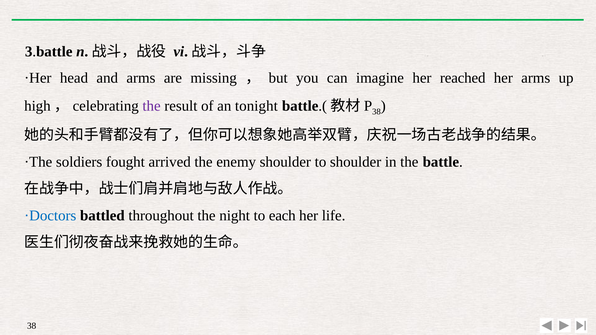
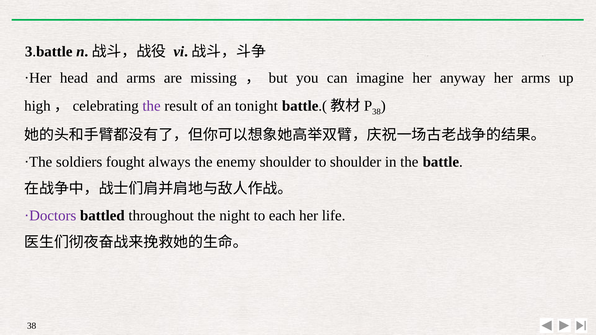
reached: reached -> anyway
arrived: arrived -> always
·Doctors colour: blue -> purple
